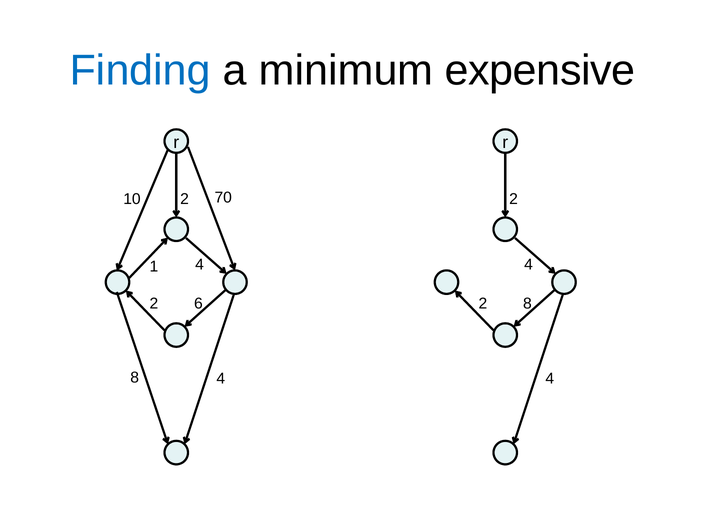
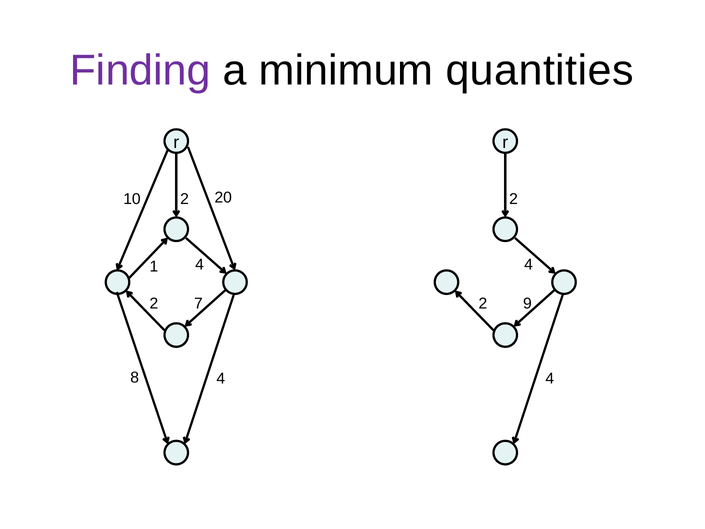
Finding colour: blue -> purple
expensive: expensive -> quantities
70: 70 -> 20
6: 6 -> 7
2 8: 8 -> 9
